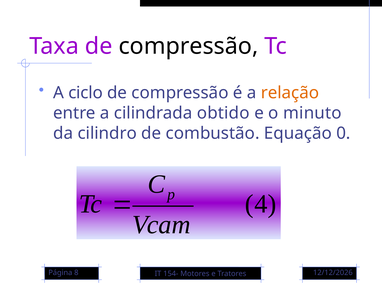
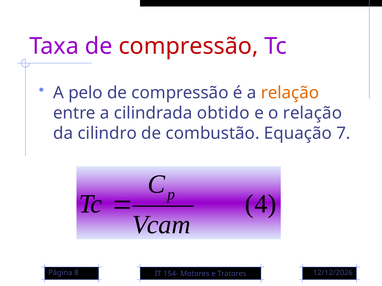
compressão at (188, 46) colour: black -> red
ciclo: ciclo -> pelo
o minuto: minuto -> relação
0: 0 -> 7
